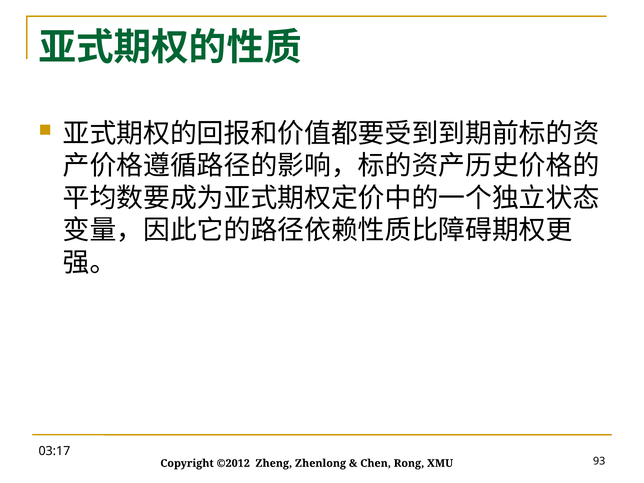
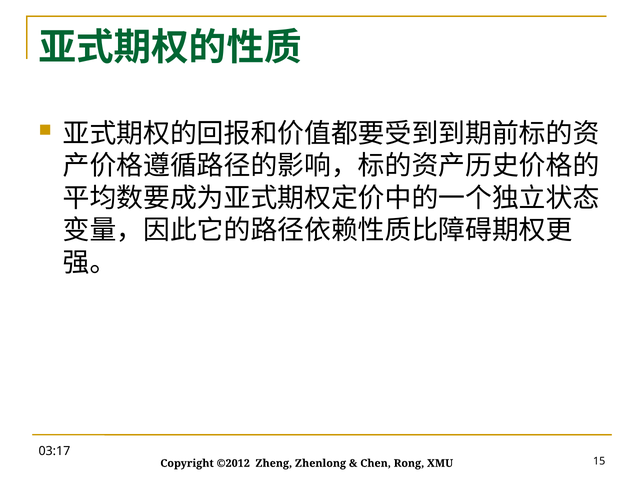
93: 93 -> 15
